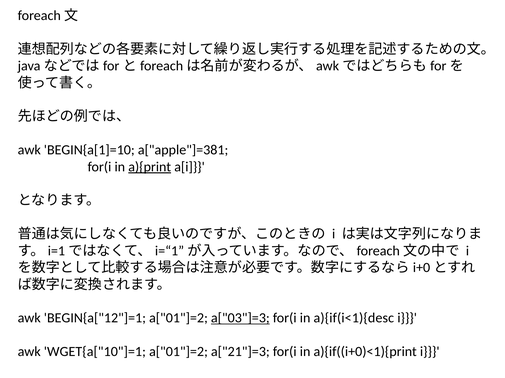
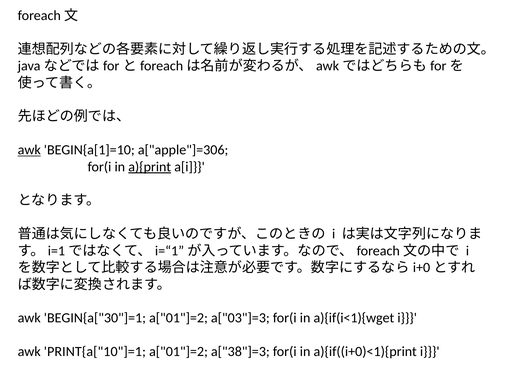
awk at (29, 150) underline: none -> present
a["apple"]=381: a["apple"]=381 -> a["apple"]=306
BEGIN{a["12"]=1: BEGIN{a["12"]=1 -> BEGIN{a["30"]=1
a["03"]=3 underline: present -> none
a){if(i<1){desc: a){if(i<1){desc -> a){if(i<1){wget
WGET{a["10"]=1: WGET{a["10"]=1 -> PRINT{a["10"]=1
a["21"]=3: a["21"]=3 -> a["38"]=3
